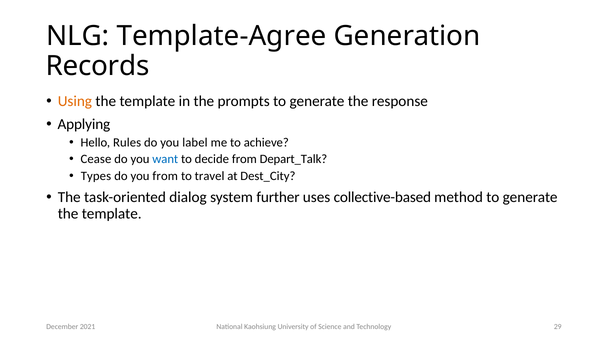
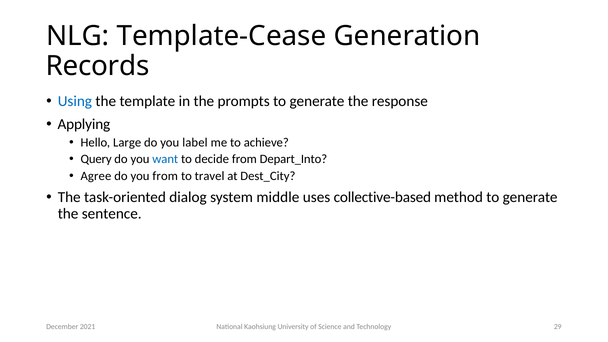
Template-Agree: Template-Agree -> Template-Cease
Using colour: orange -> blue
Rules: Rules -> Large
Cease: Cease -> Query
Depart_Talk: Depart_Talk -> Depart_Into
Types: Types -> Agree
further: further -> middle
template at (112, 214): template -> sentence
